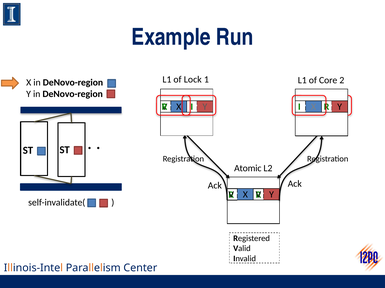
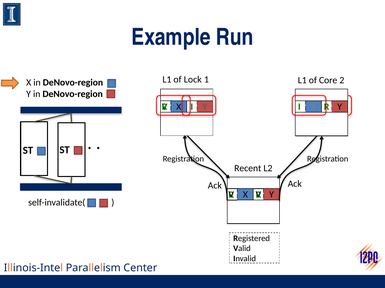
Atomic: Atomic -> Recent
